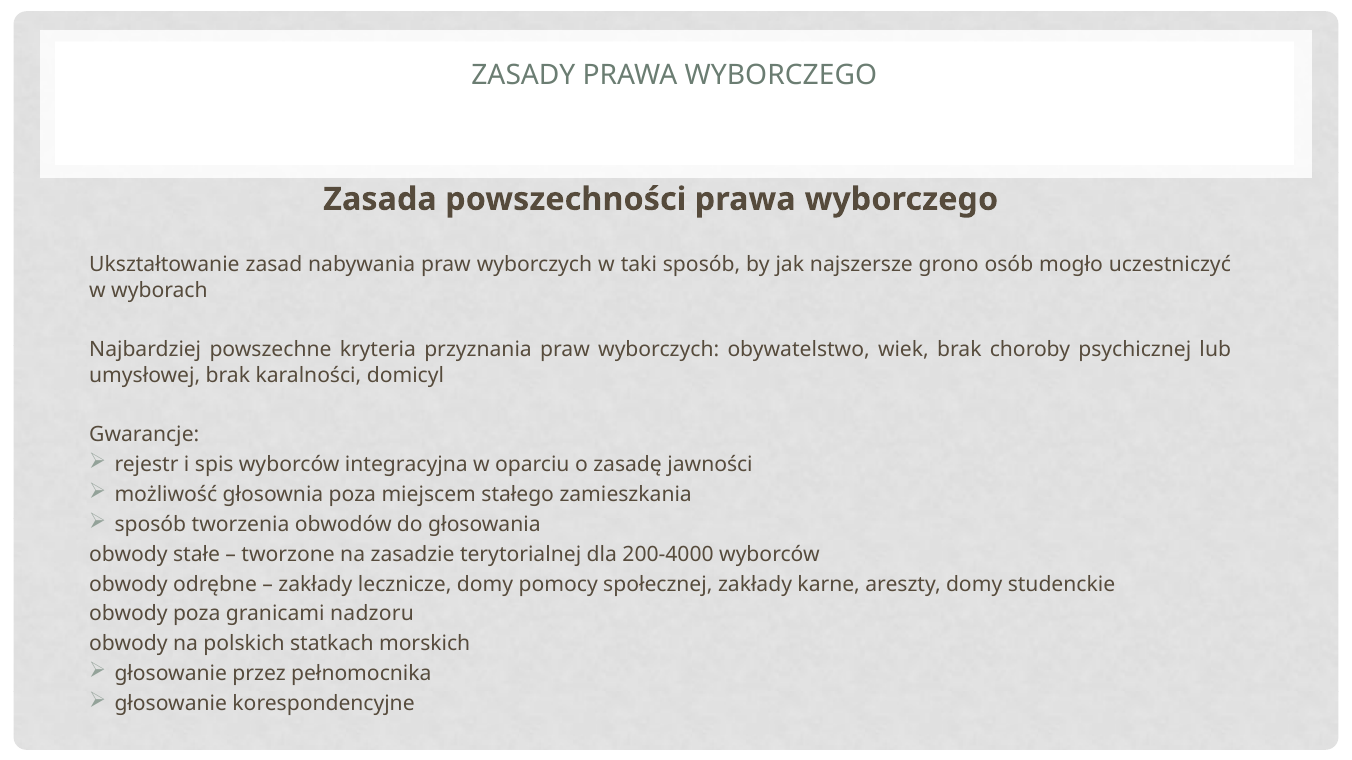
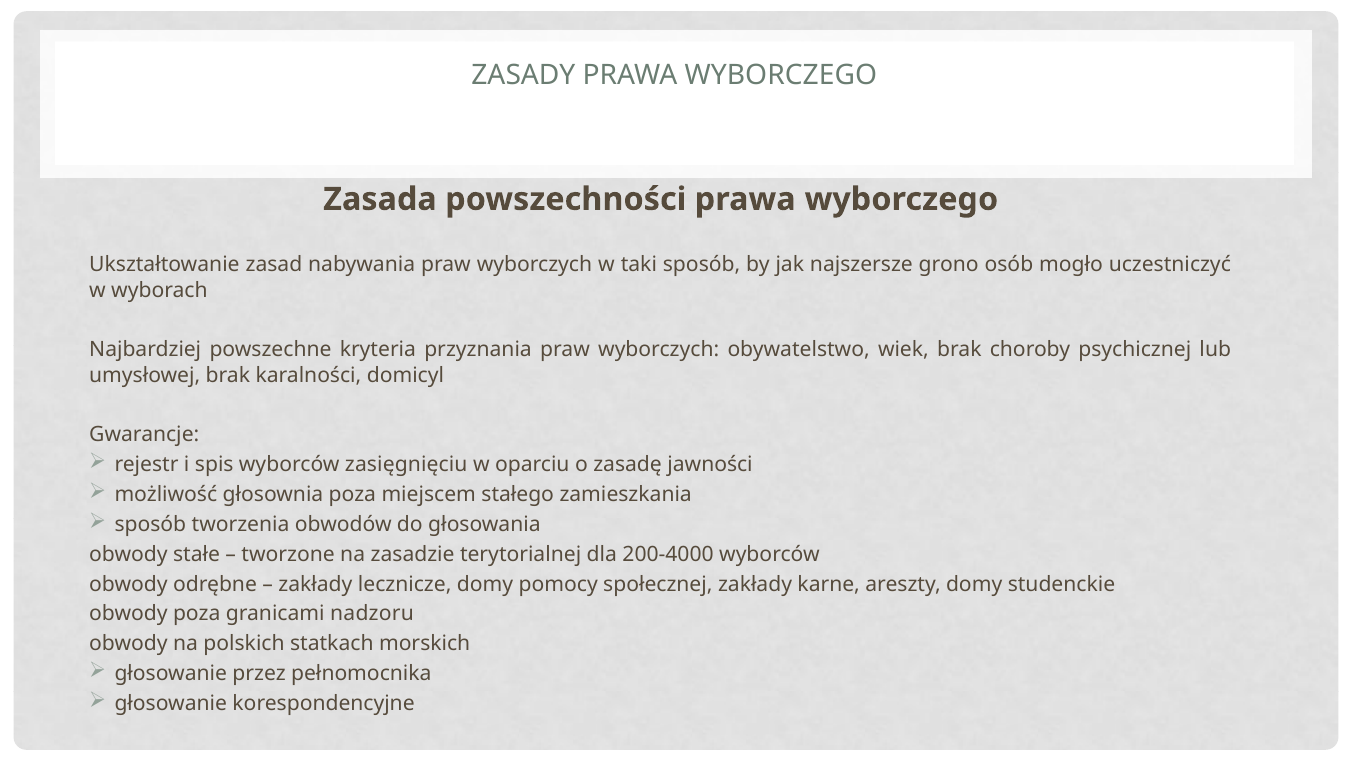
integracyjna: integracyjna -> zasięgnięciu
